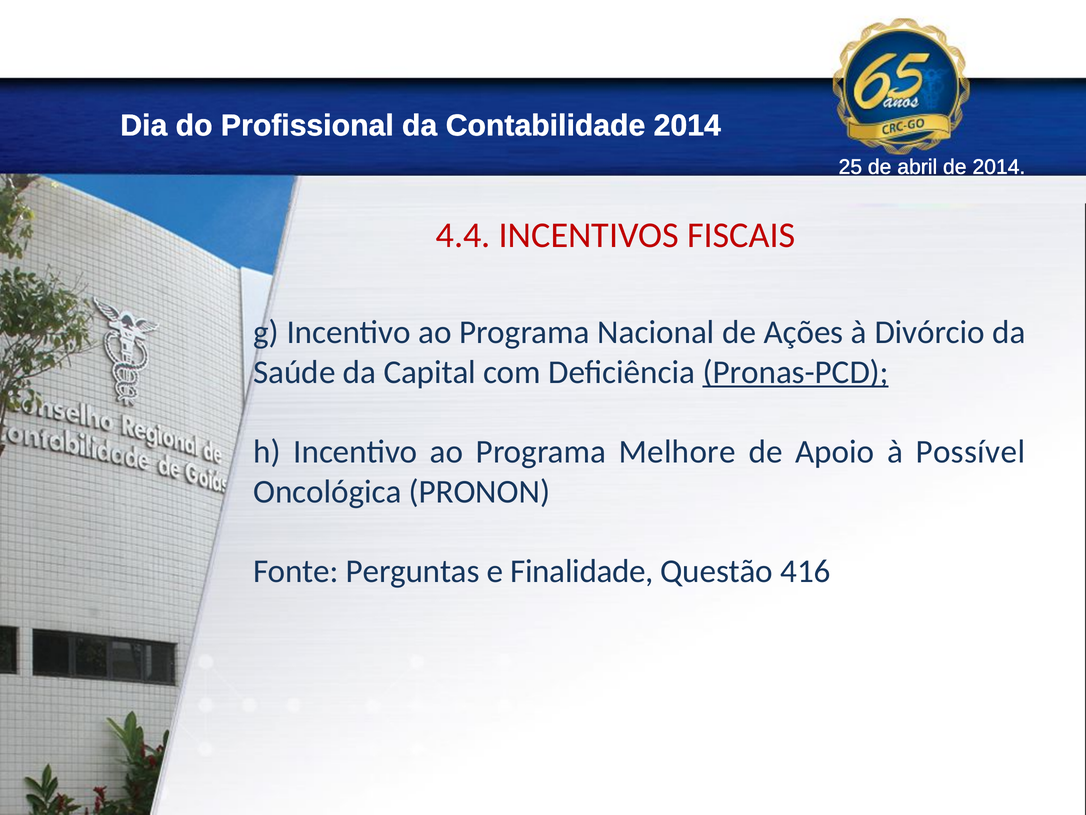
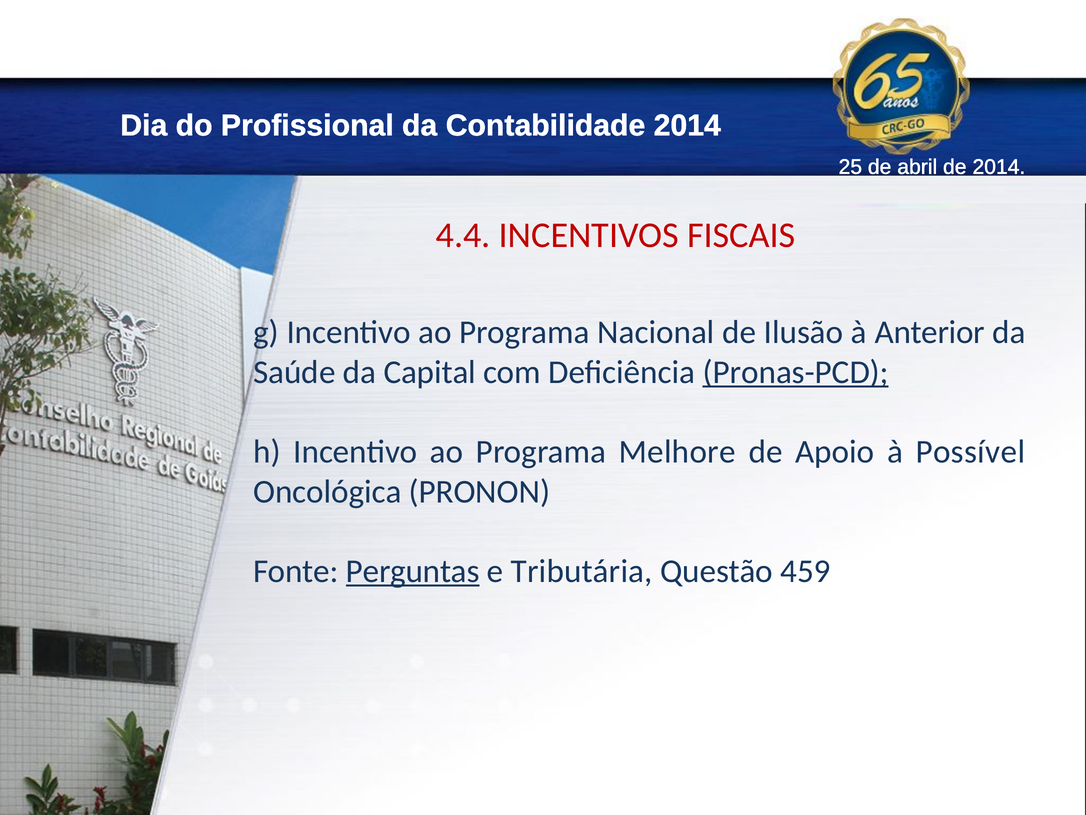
Ações: Ações -> Ilusão
Divórcio: Divórcio -> Anterior
Perguntas underline: none -> present
Finalidade: Finalidade -> Tributária
416: 416 -> 459
